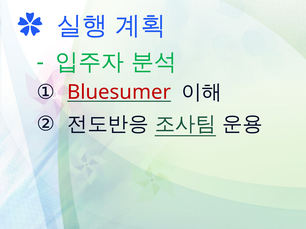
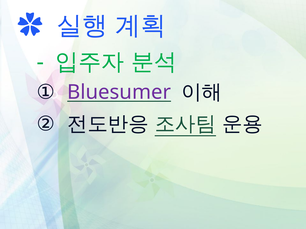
Bluesumer colour: red -> purple
